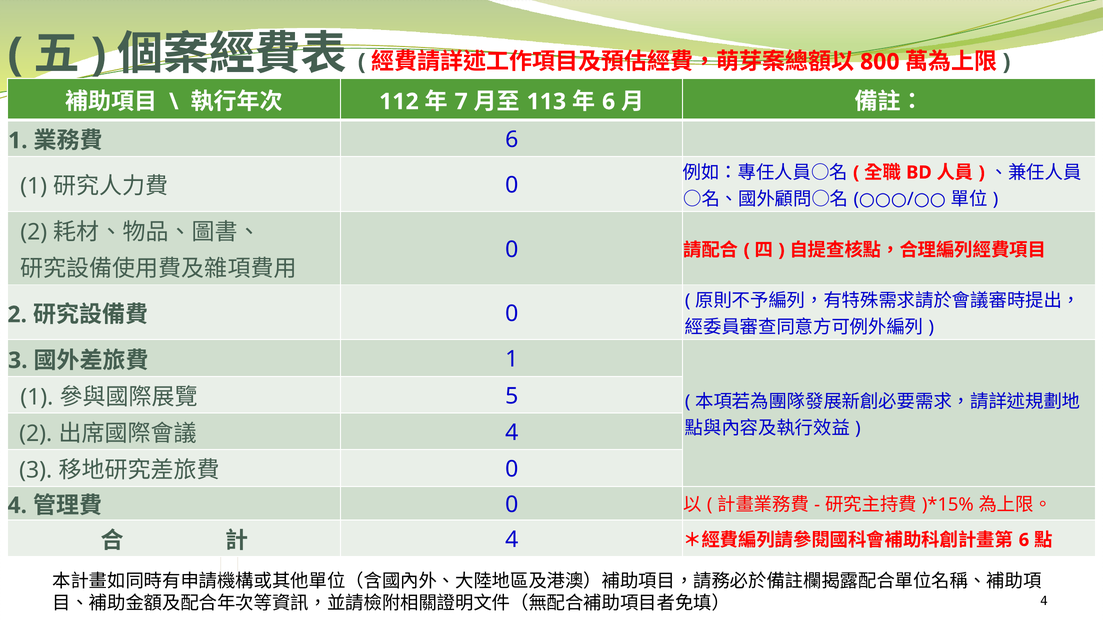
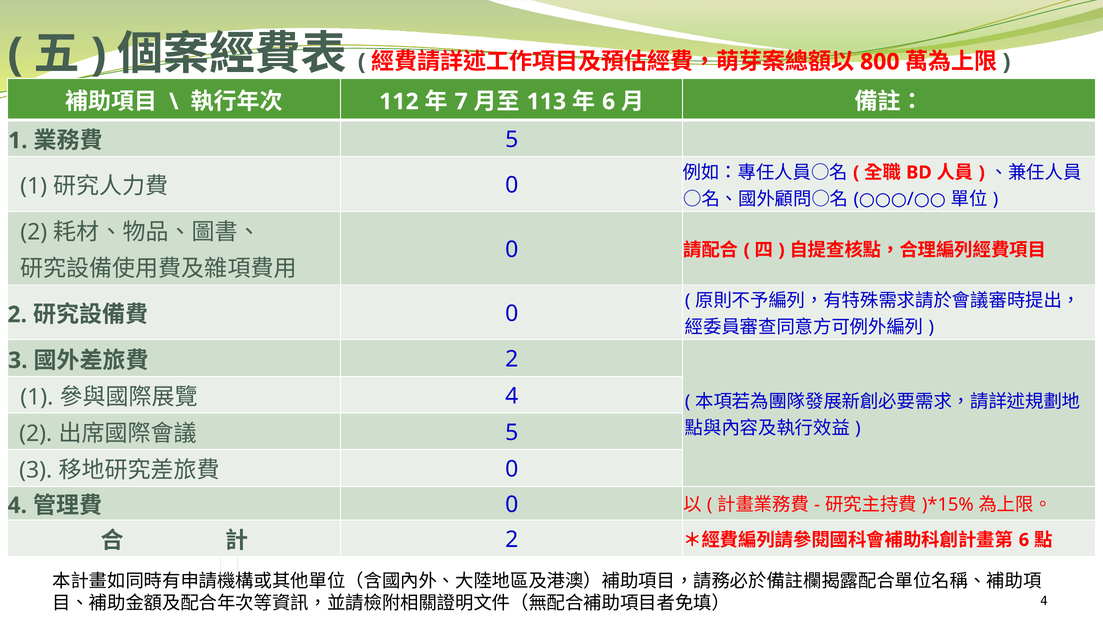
6 at (512, 140): 6 -> 5
1 at (512, 360): 1 -> 2
5 at (512, 396): 5 -> 4
4 at (512, 433): 4 -> 5
4 at (512, 540): 4 -> 2
